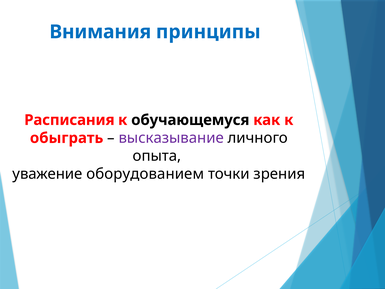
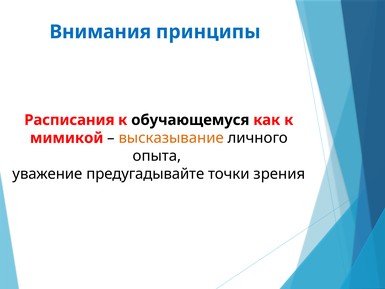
обыграть: обыграть -> мимикой
высказывание colour: purple -> orange
оборудованием: оборудованием -> предугадывайте
